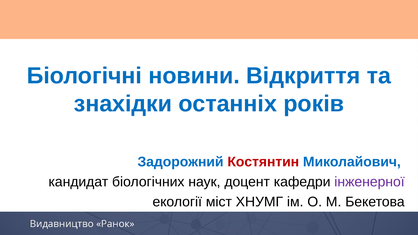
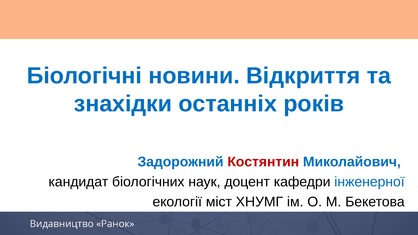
інженерної colour: purple -> blue
